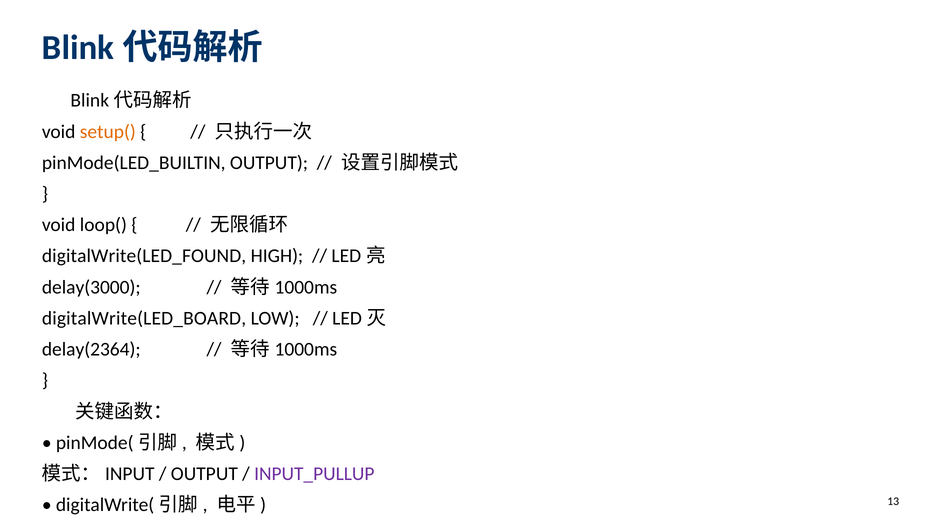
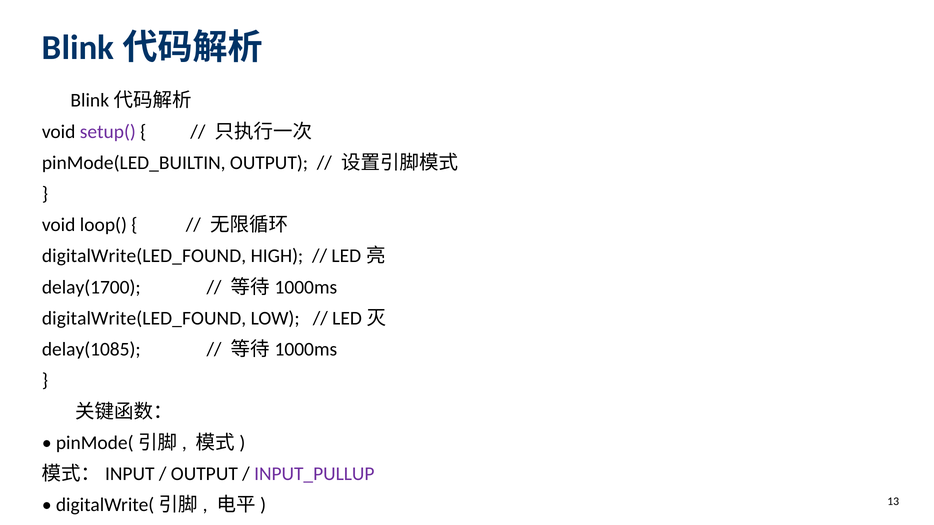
setup( colour: orange -> purple
delay(3000: delay(3000 -> delay(1700
digitalWrite(LED_BOARD at (144, 319): digitalWrite(LED_BOARD -> digitalWrite(LED_FOUND
delay(2364: delay(2364 -> delay(1085
